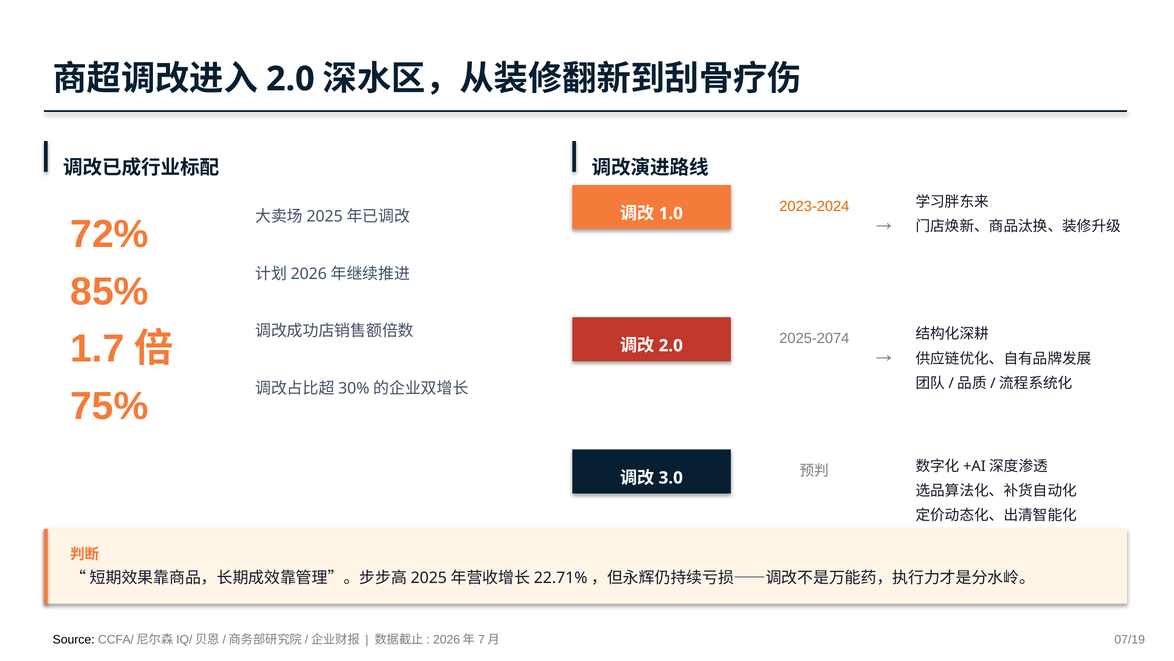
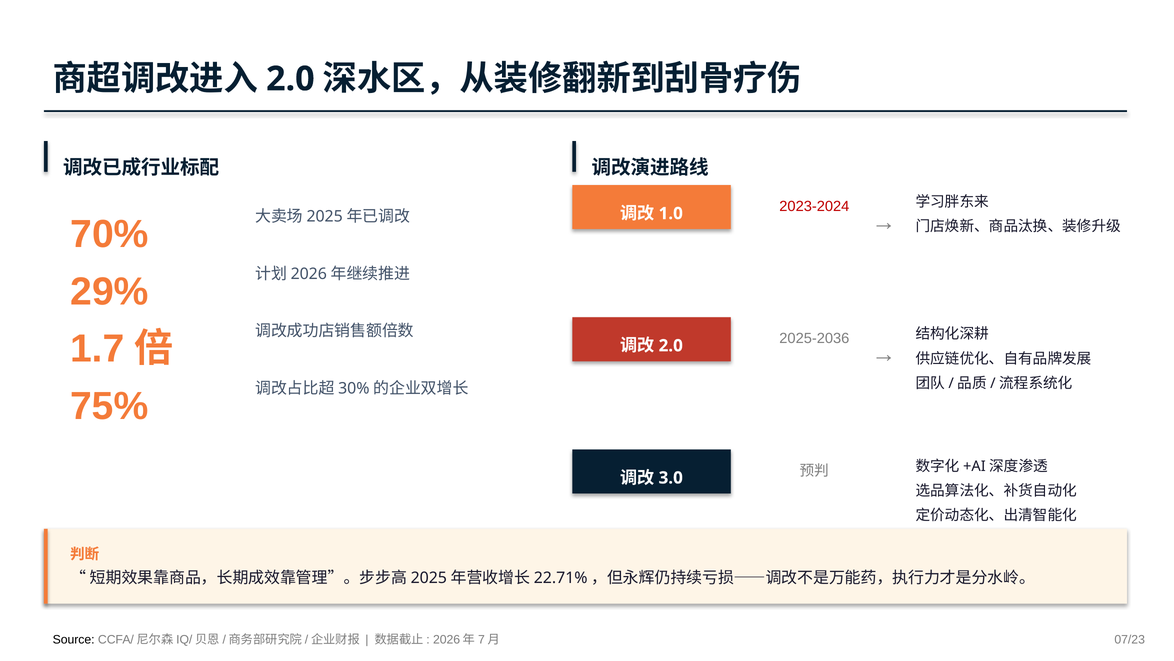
2023-2024 colour: orange -> red
72%: 72% -> 70%
85%: 85% -> 29%
2025-2074: 2025-2074 -> 2025-2036
07/19: 07/19 -> 07/23
